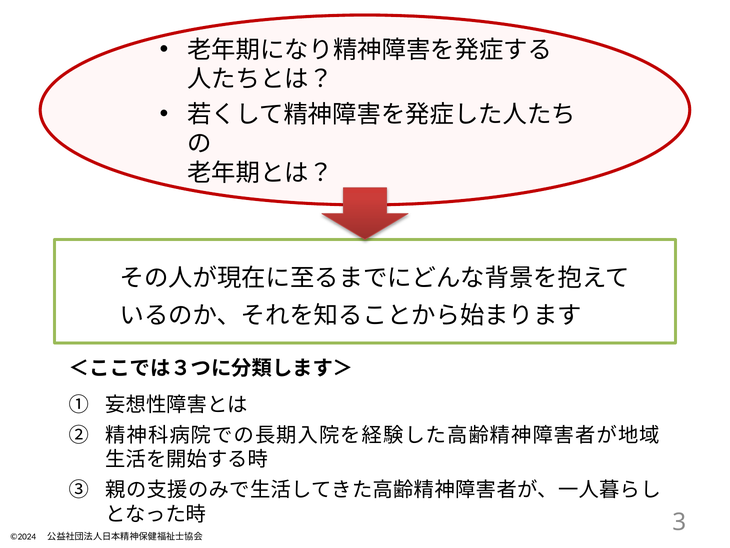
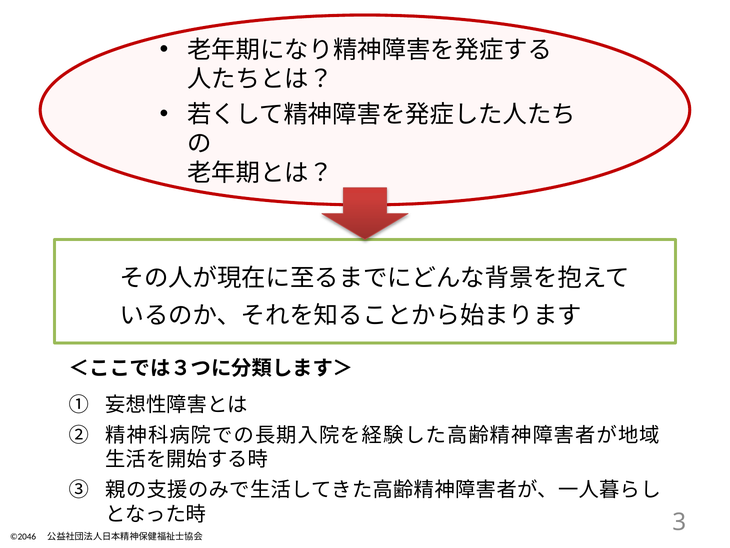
©2024: ©2024 -> ©2046
